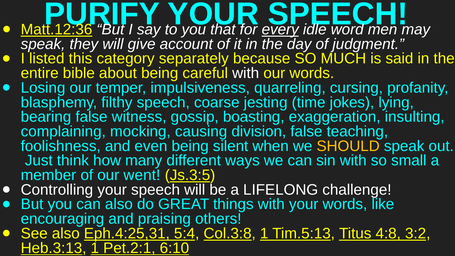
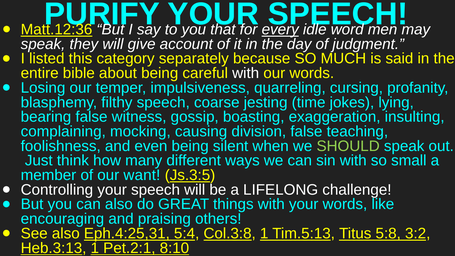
SHOULD colour: yellow -> light green
went: went -> want
4:8: 4:8 -> 5:8
6:10: 6:10 -> 8:10
